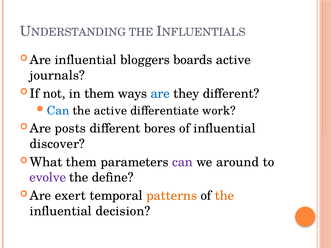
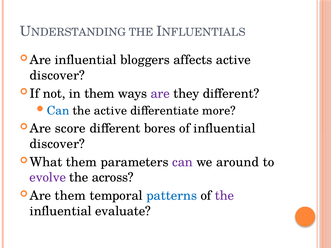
boards: boards -> affects
journals at (57, 75): journals -> discover
are colour: blue -> purple
work: work -> more
posts: posts -> score
define: define -> across
exert at (70, 196): exert -> them
patterns colour: orange -> blue
the at (224, 196) colour: orange -> purple
decision: decision -> evaluate
